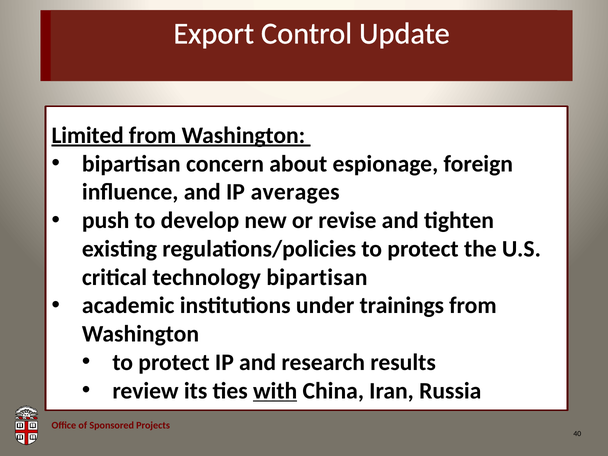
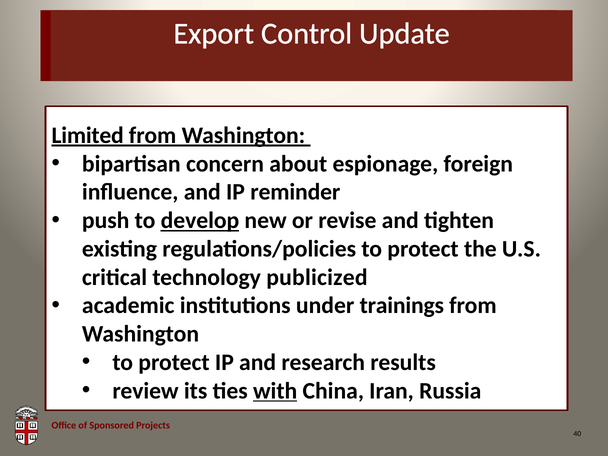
averages: averages -> reminder
develop underline: none -> present
technology bipartisan: bipartisan -> publicized
